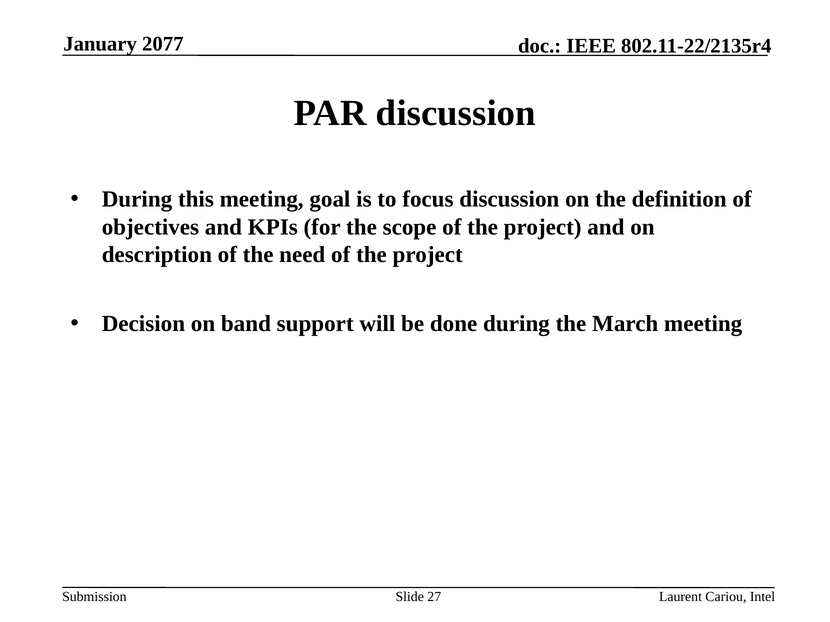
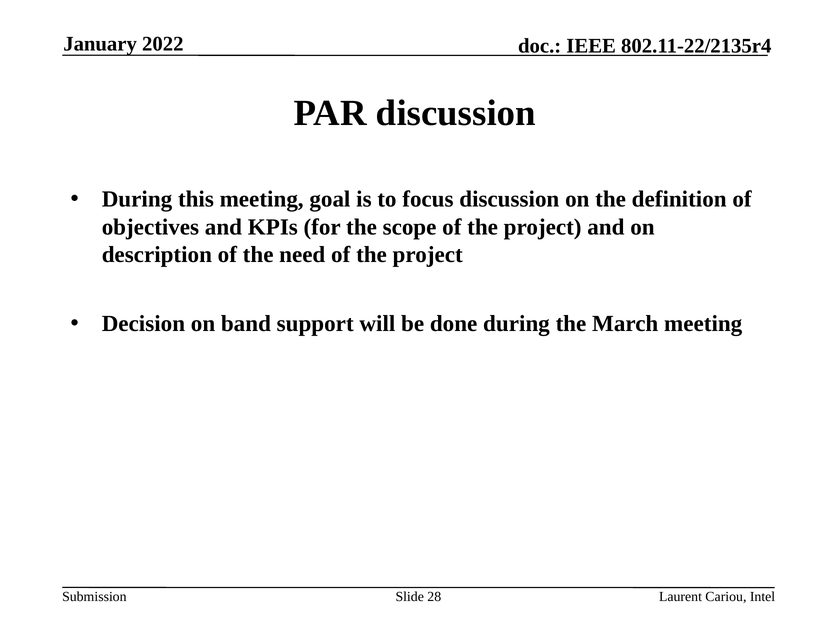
2077: 2077 -> 2022
27: 27 -> 28
